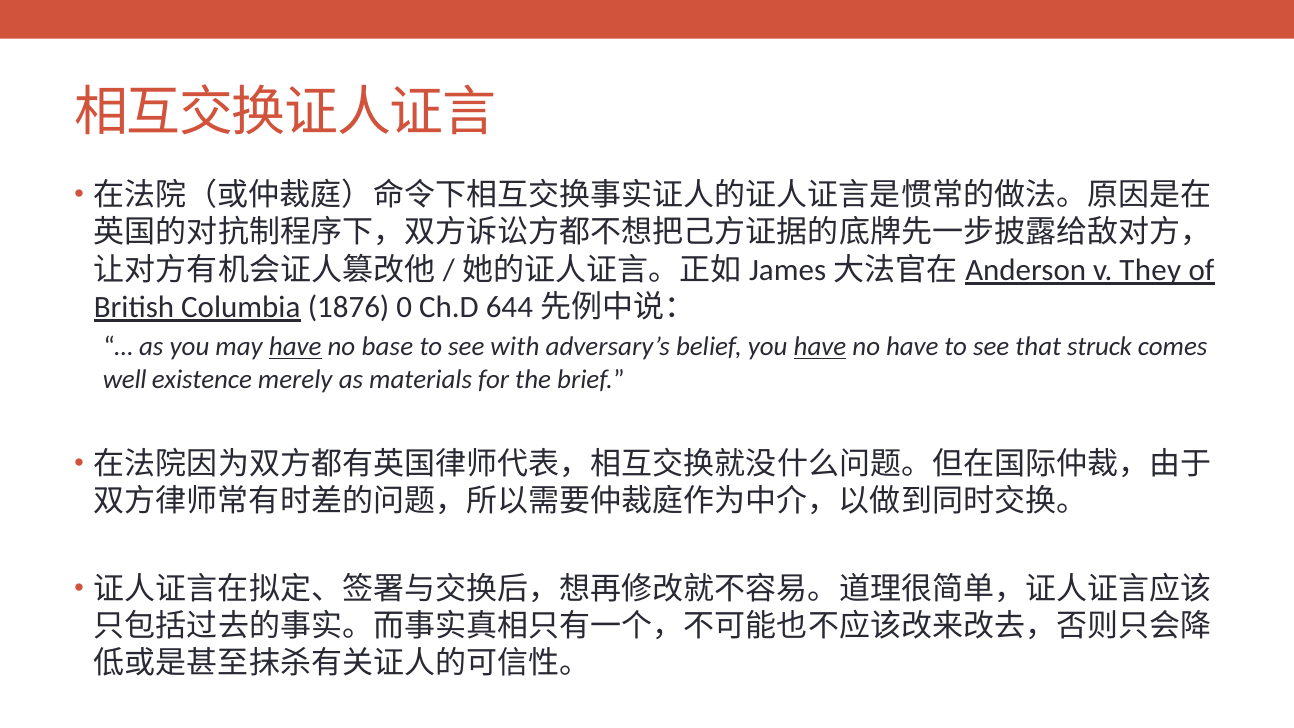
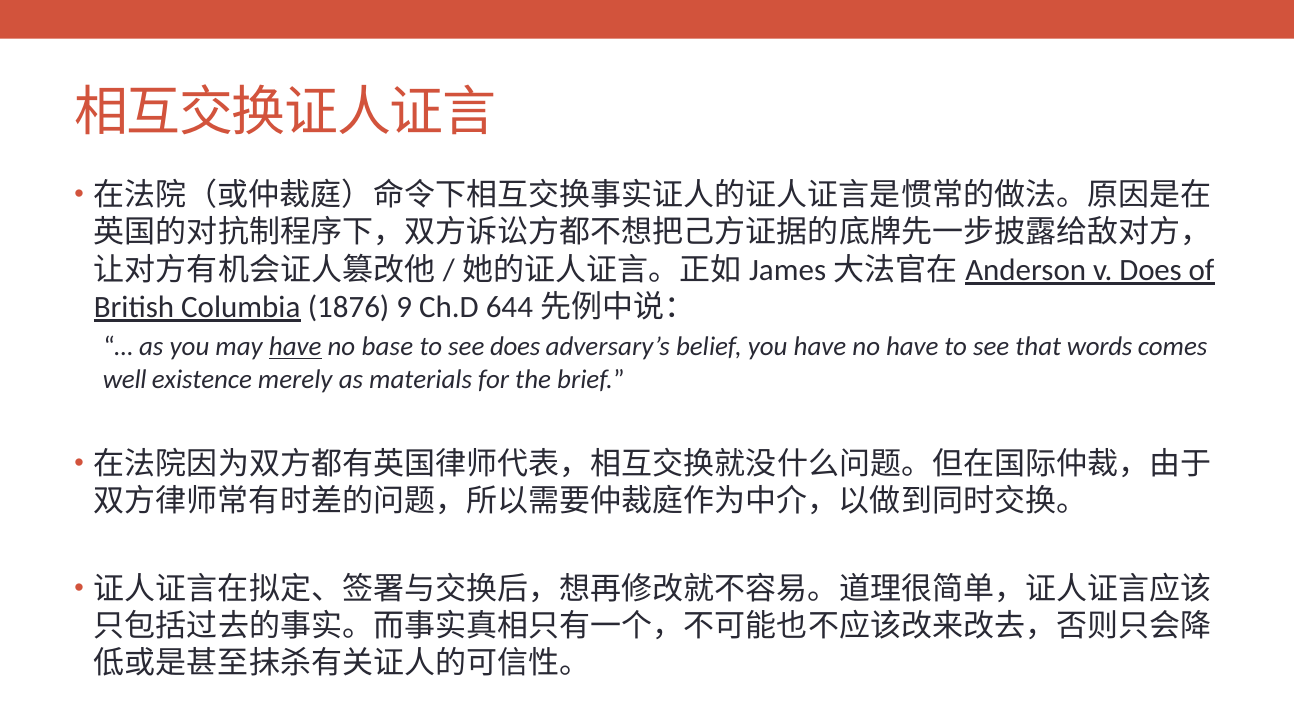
v They: They -> Does
0: 0 -> 9
see with: with -> does
have at (820, 347) underline: present -> none
struck: struck -> words
